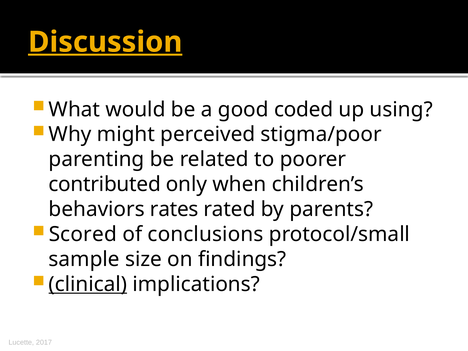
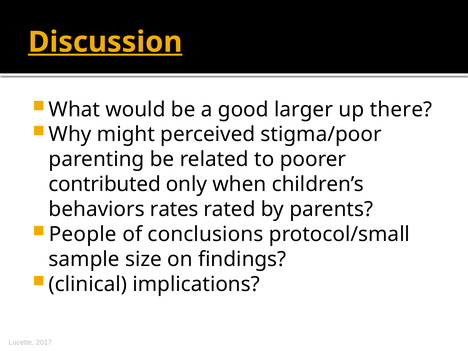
coded: coded -> larger
using: using -> there
Scored: Scored -> People
clinical underline: present -> none
